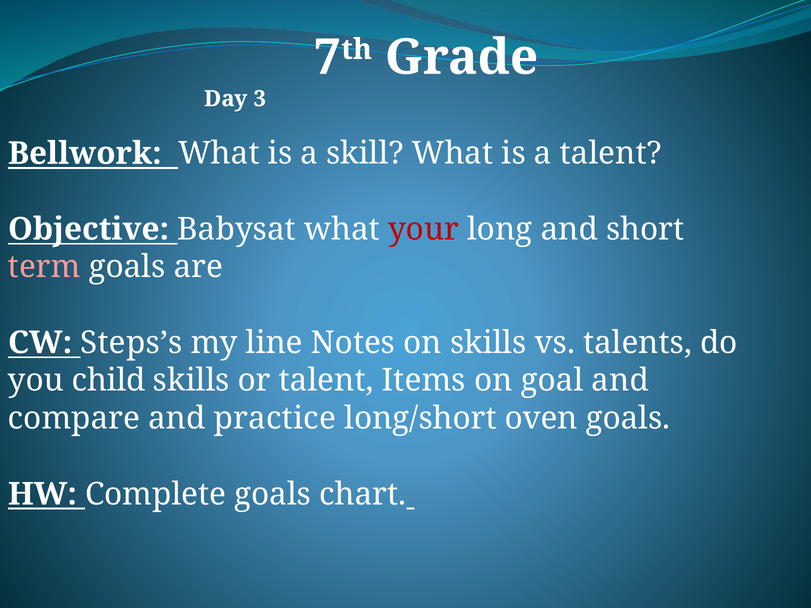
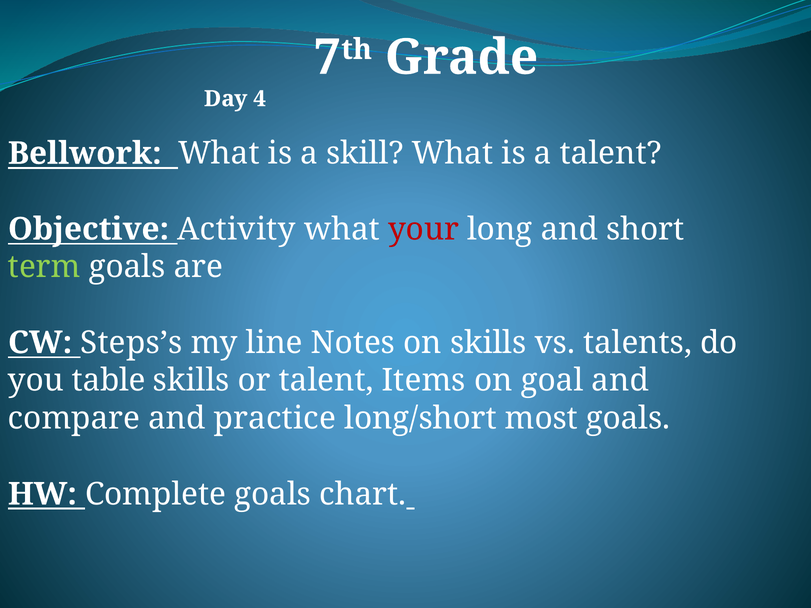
3: 3 -> 4
Babysat: Babysat -> Activity
term colour: pink -> light green
child: child -> table
oven: oven -> most
